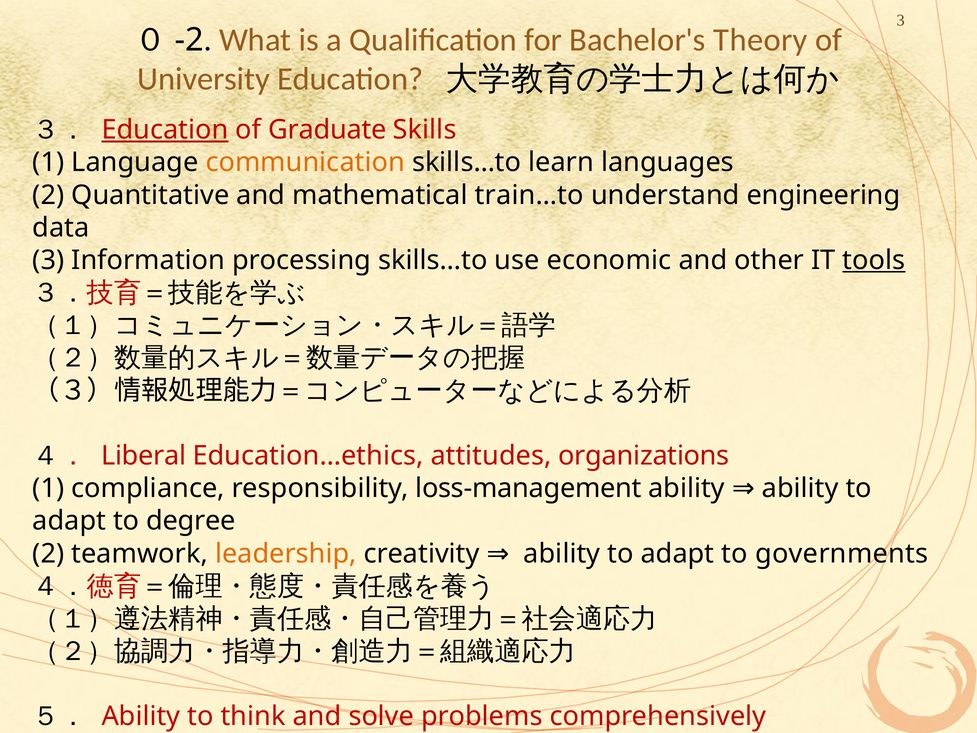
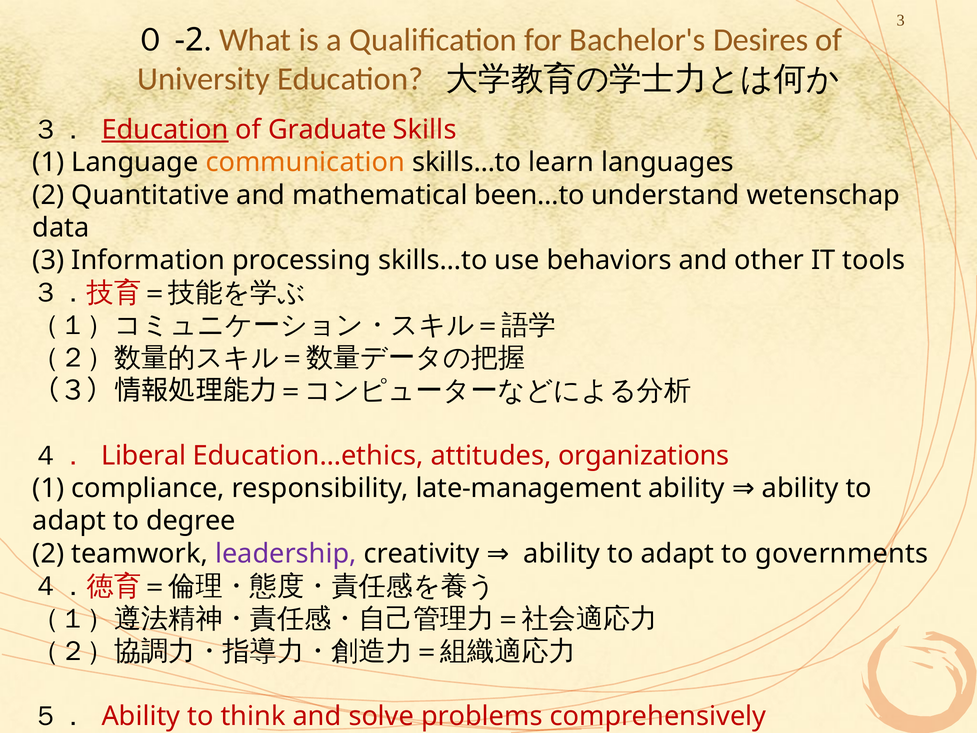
Theory: Theory -> Desires
train…to: train…to -> been…to
engineering: engineering -> wetenschap
economic: economic -> behaviors
tools underline: present -> none
loss-management: loss-management -> late-management
leadership colour: orange -> purple
